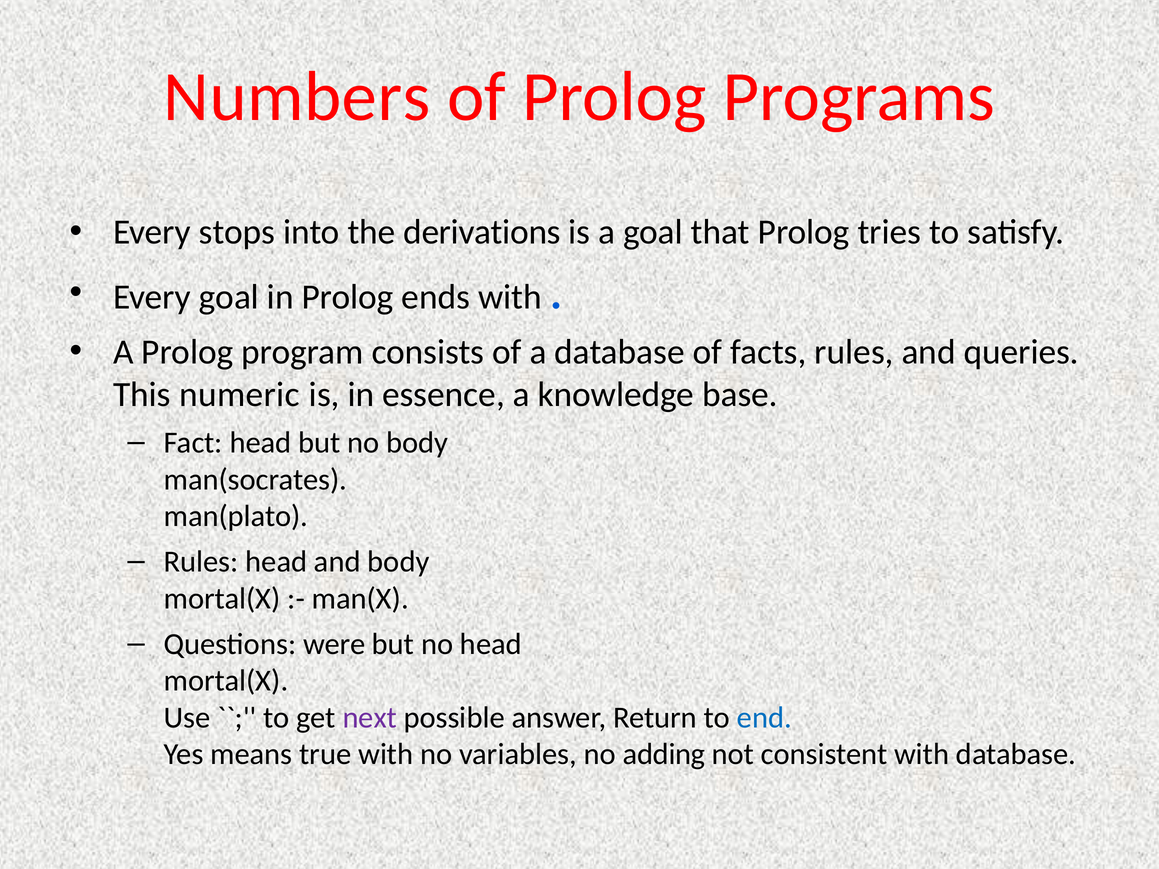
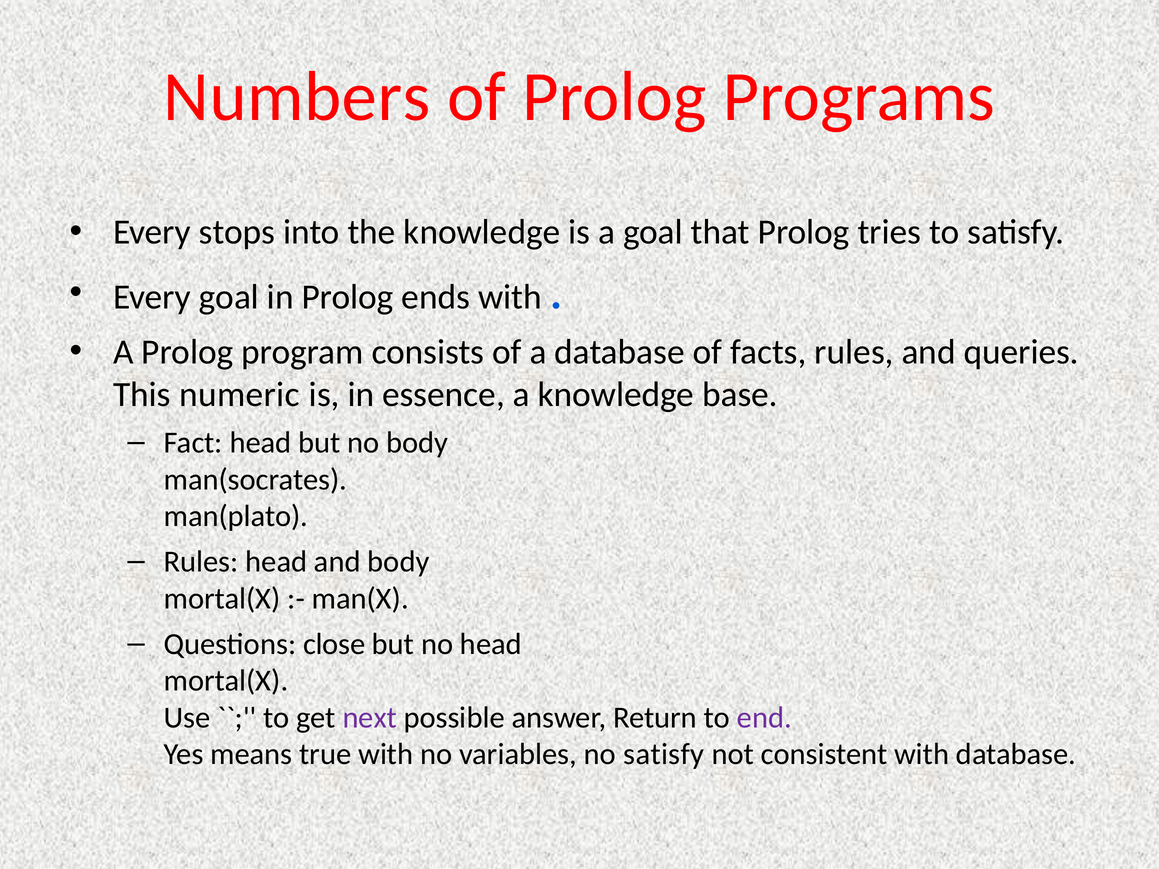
the derivations: derivations -> knowledge
were: were -> close
end colour: blue -> purple
no adding: adding -> satisfy
